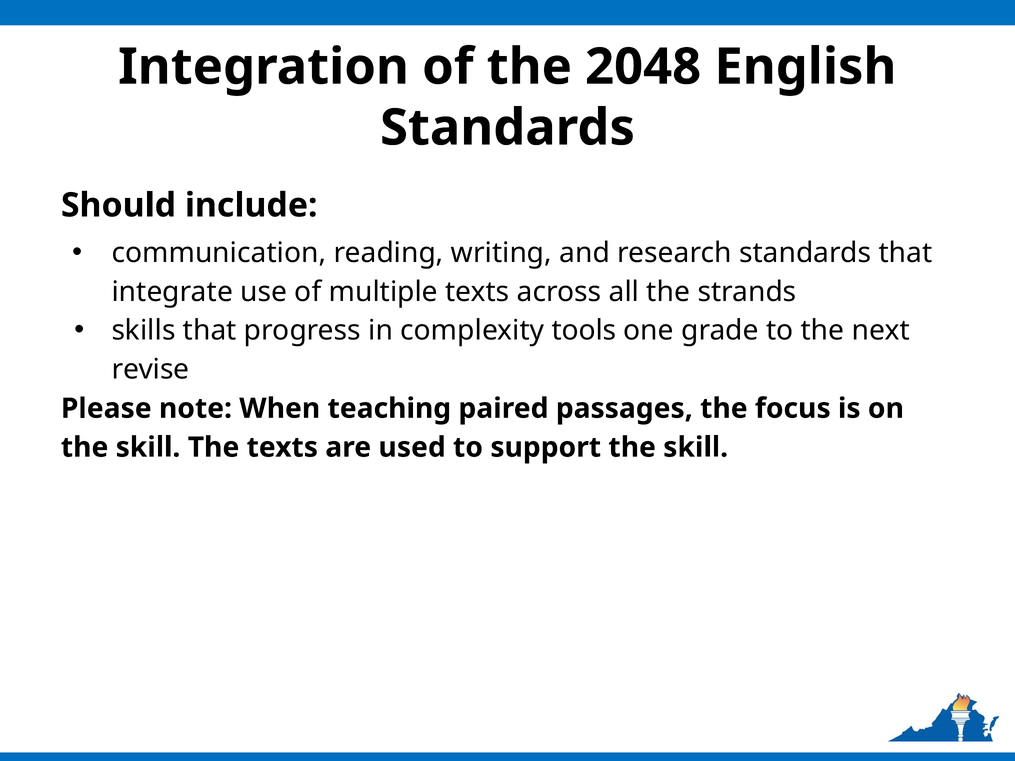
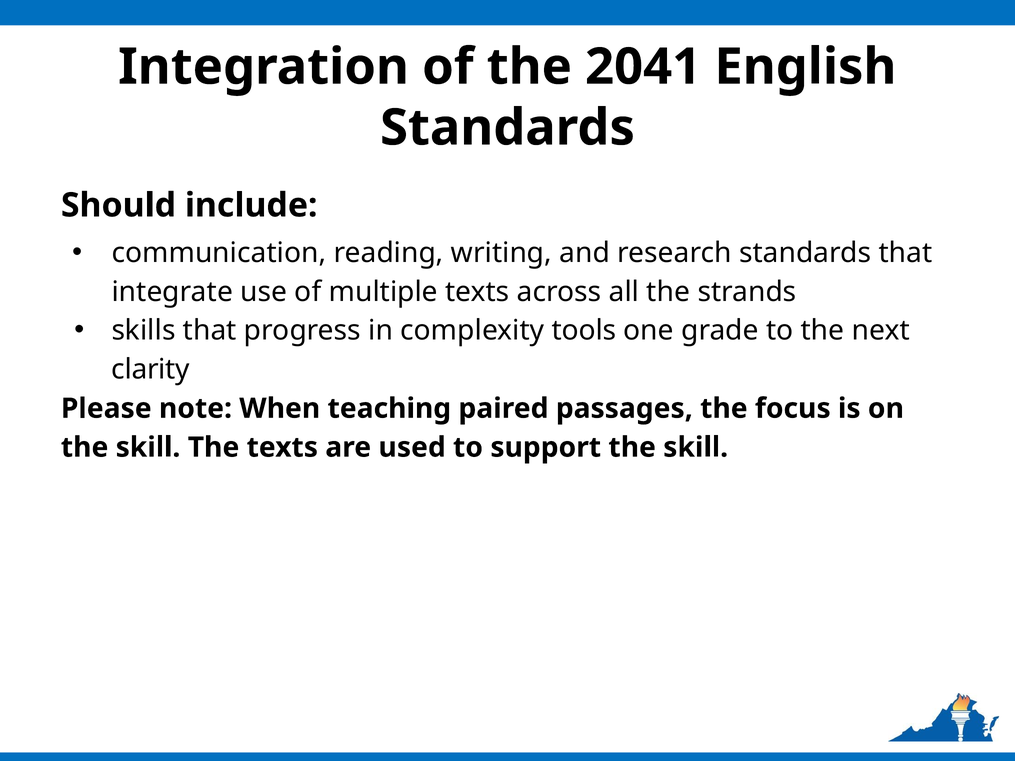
2048: 2048 -> 2041
revise: revise -> clarity
